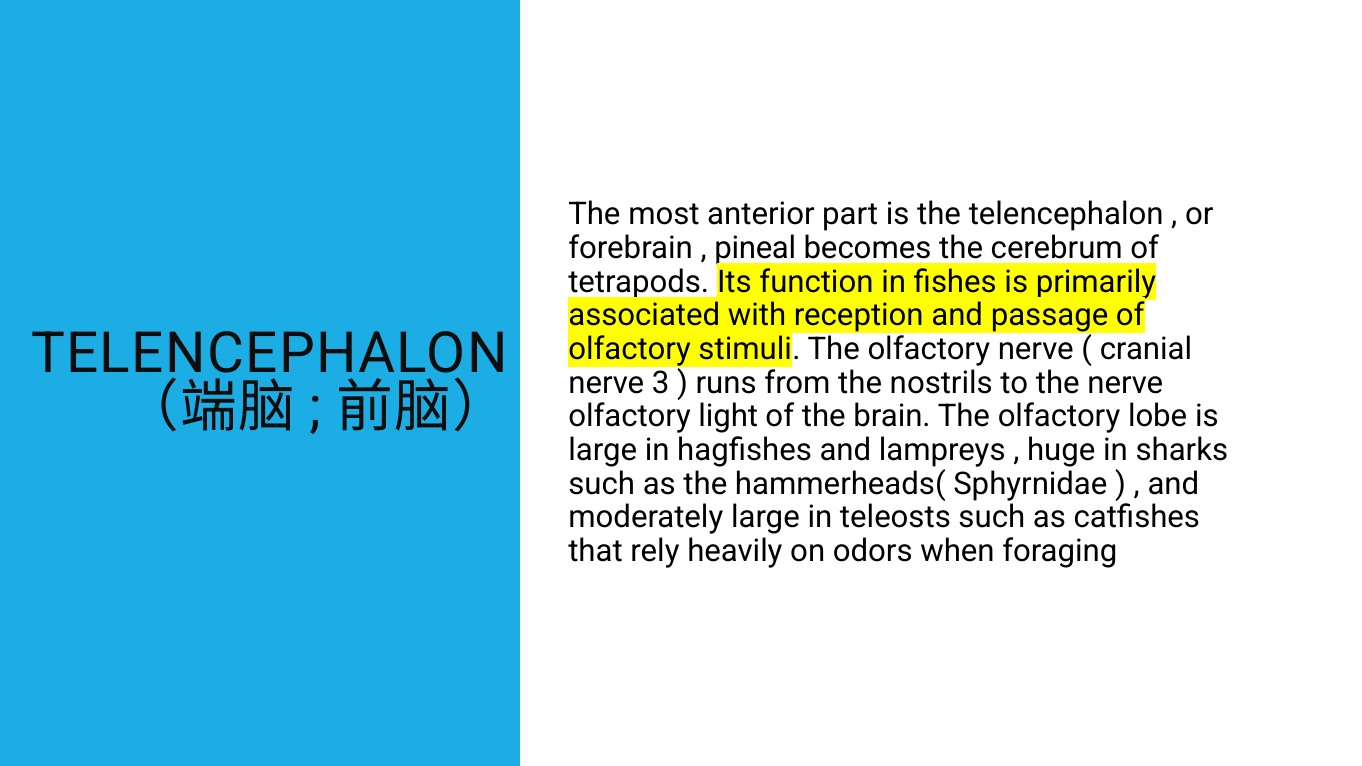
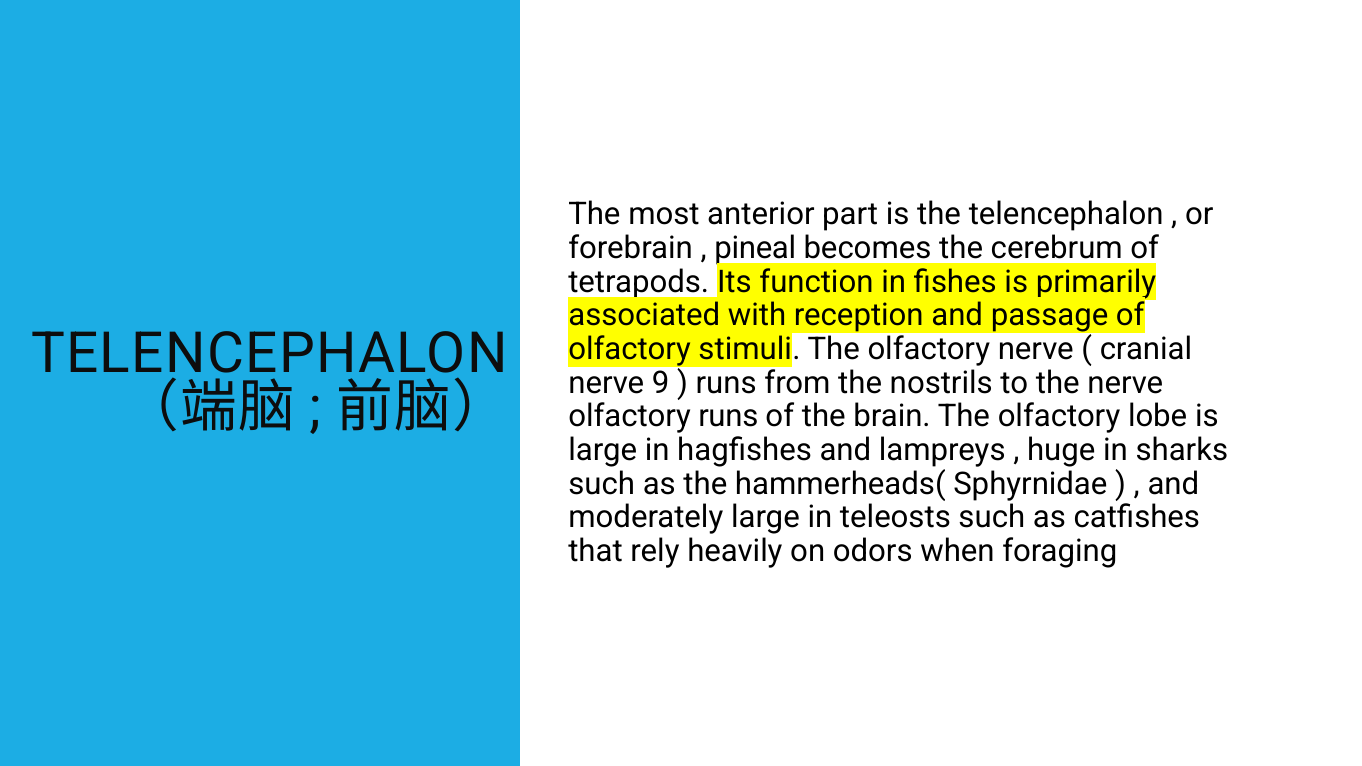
3: 3 -> 9
olfactory light: light -> runs
